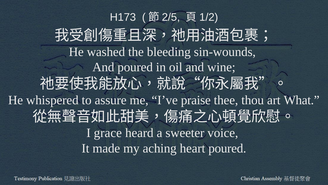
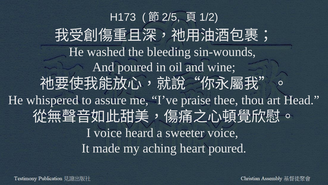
What: What -> Head
I grace: grace -> voice
